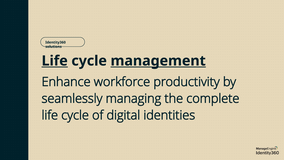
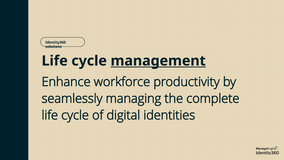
Life at (55, 61) underline: present -> none
